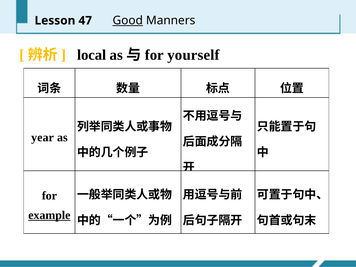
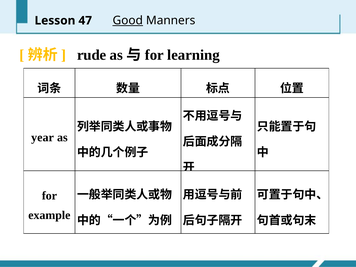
local: local -> rude
yourself: yourself -> learning
example underline: present -> none
